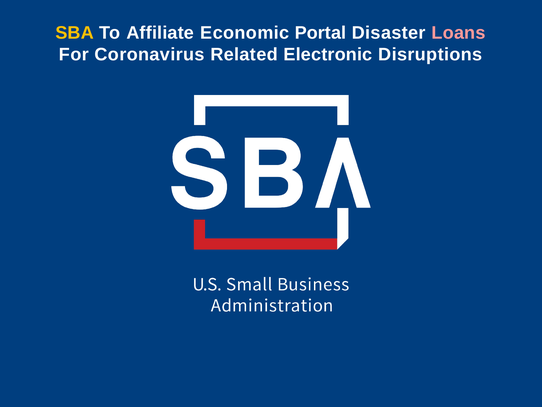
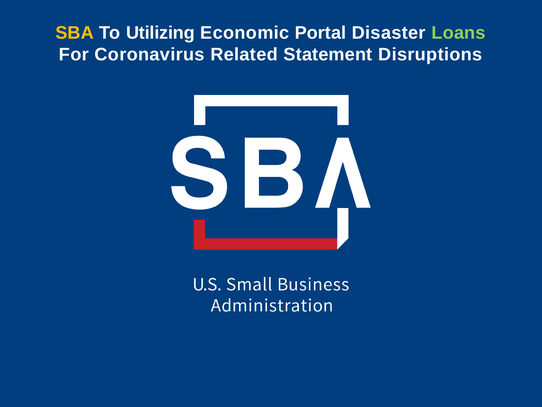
Affiliate: Affiliate -> Utilizing
Loans colour: pink -> light green
Electronic: Electronic -> Statement
